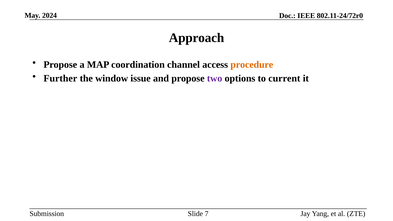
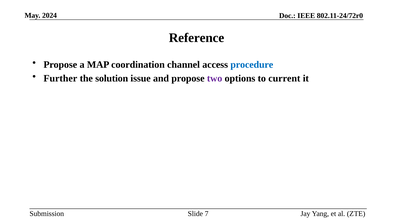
Approach: Approach -> Reference
procedure colour: orange -> blue
window: window -> solution
